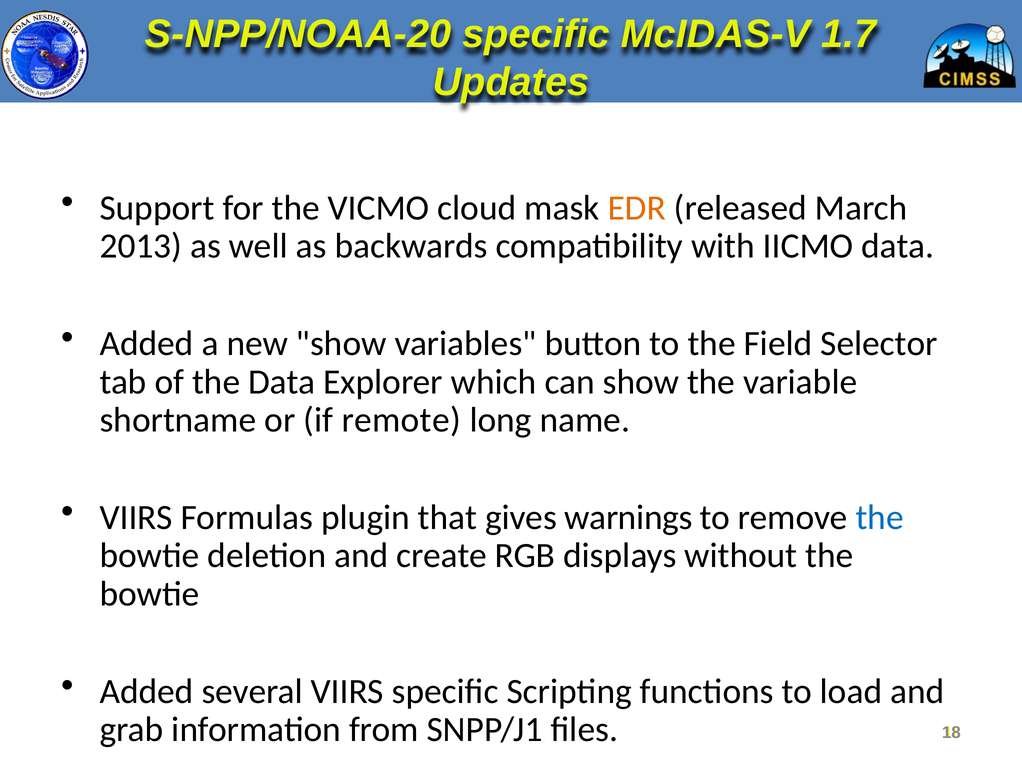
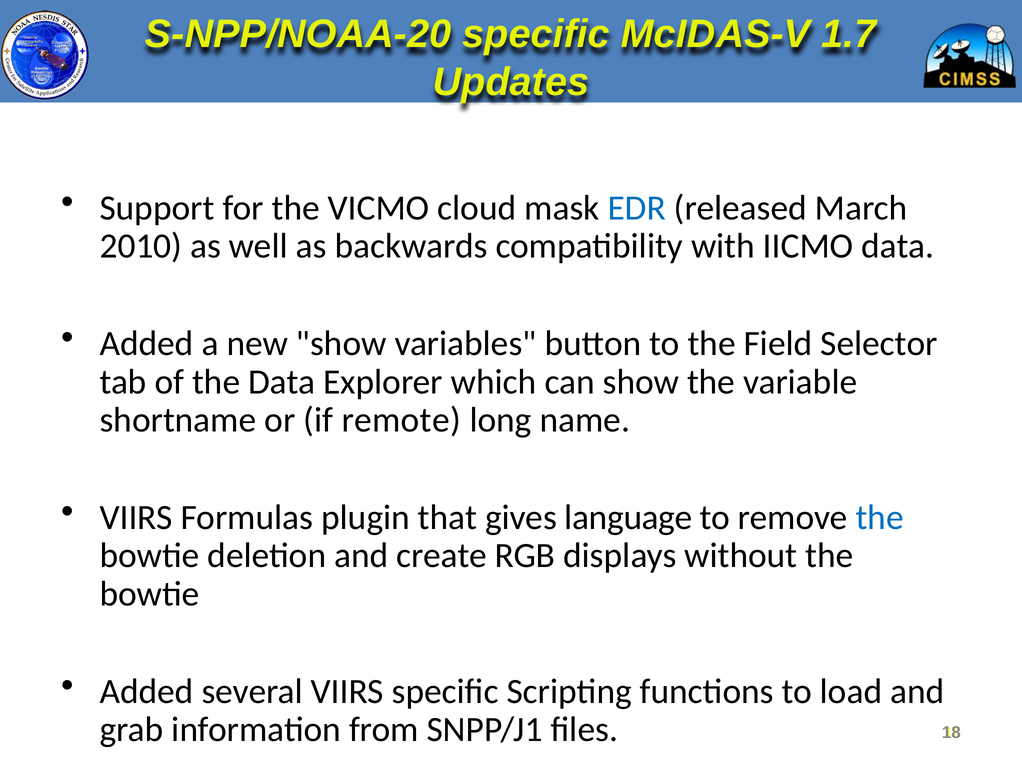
EDR colour: orange -> blue
2013: 2013 -> 2010
warnings: warnings -> language
